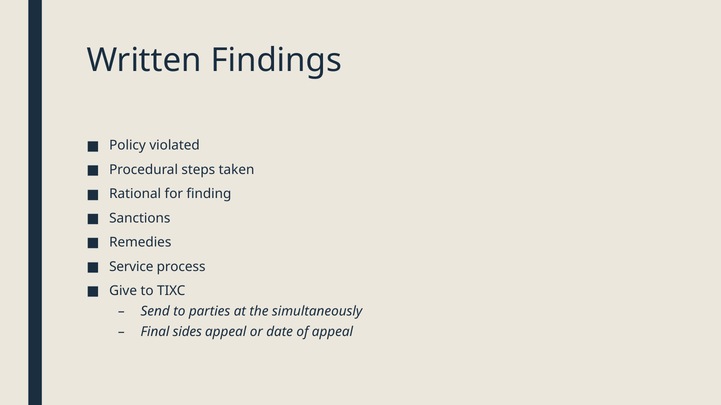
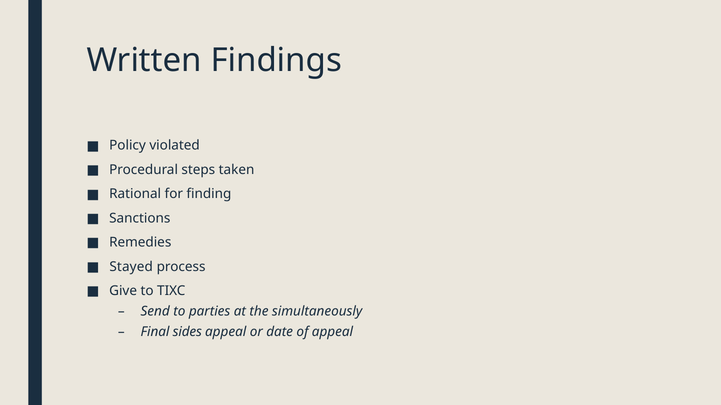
Service: Service -> Stayed
